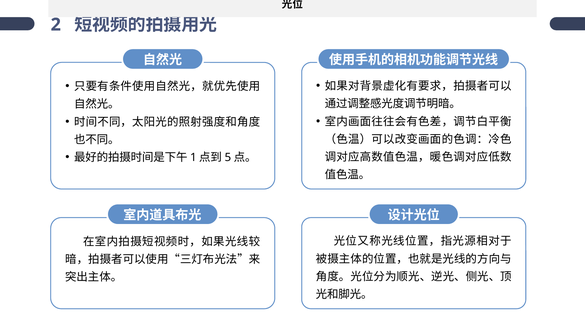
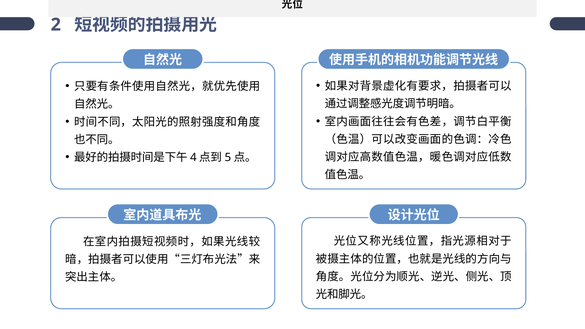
1: 1 -> 4
